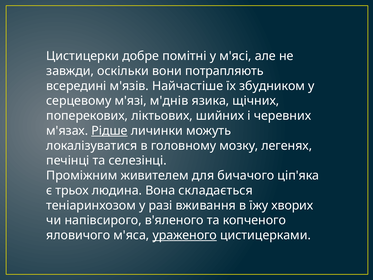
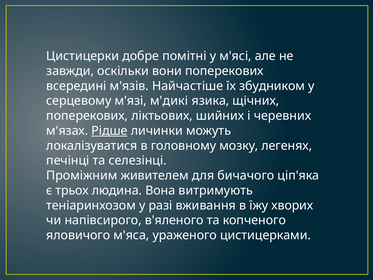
вони потрапляють: потрапляють -> поперекових
м'днів: м'днів -> м'дикі
складається: складається -> витримують
ураженого underline: present -> none
